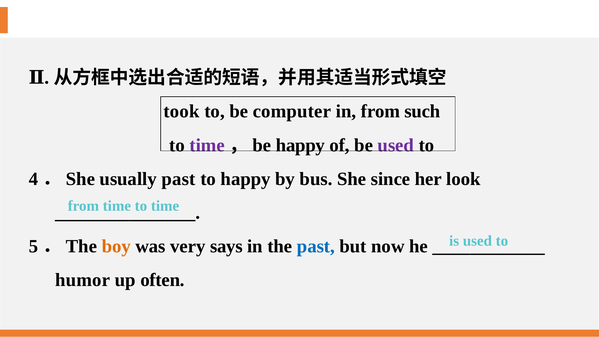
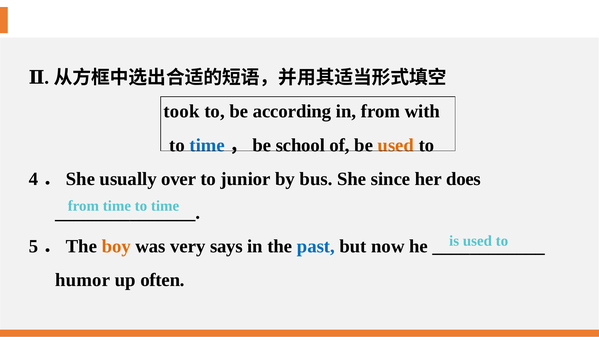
computer: computer -> according
such: such -> with
time at (207, 145) colour: purple -> blue
be happy: happy -> school
used at (396, 145) colour: purple -> orange
usually past: past -> over
to happy: happy -> junior
look: look -> does
